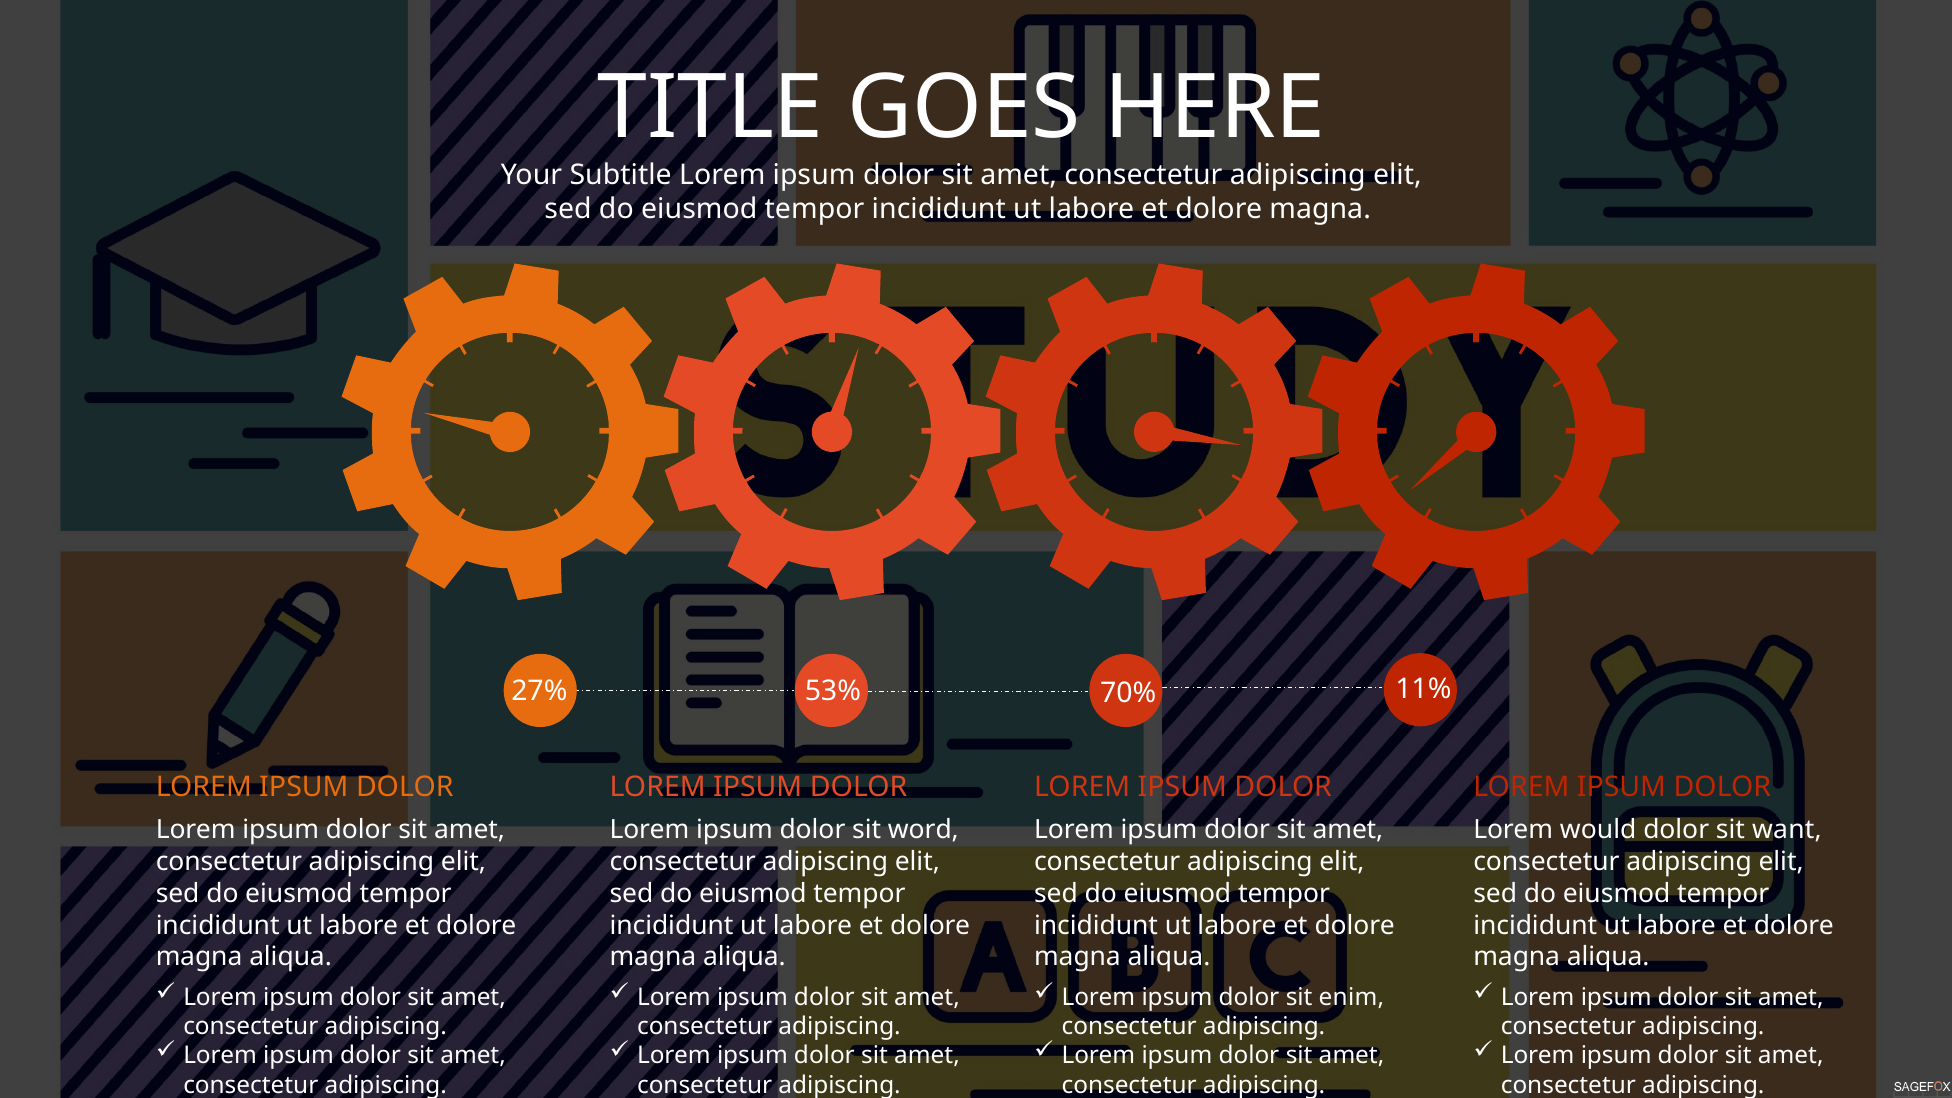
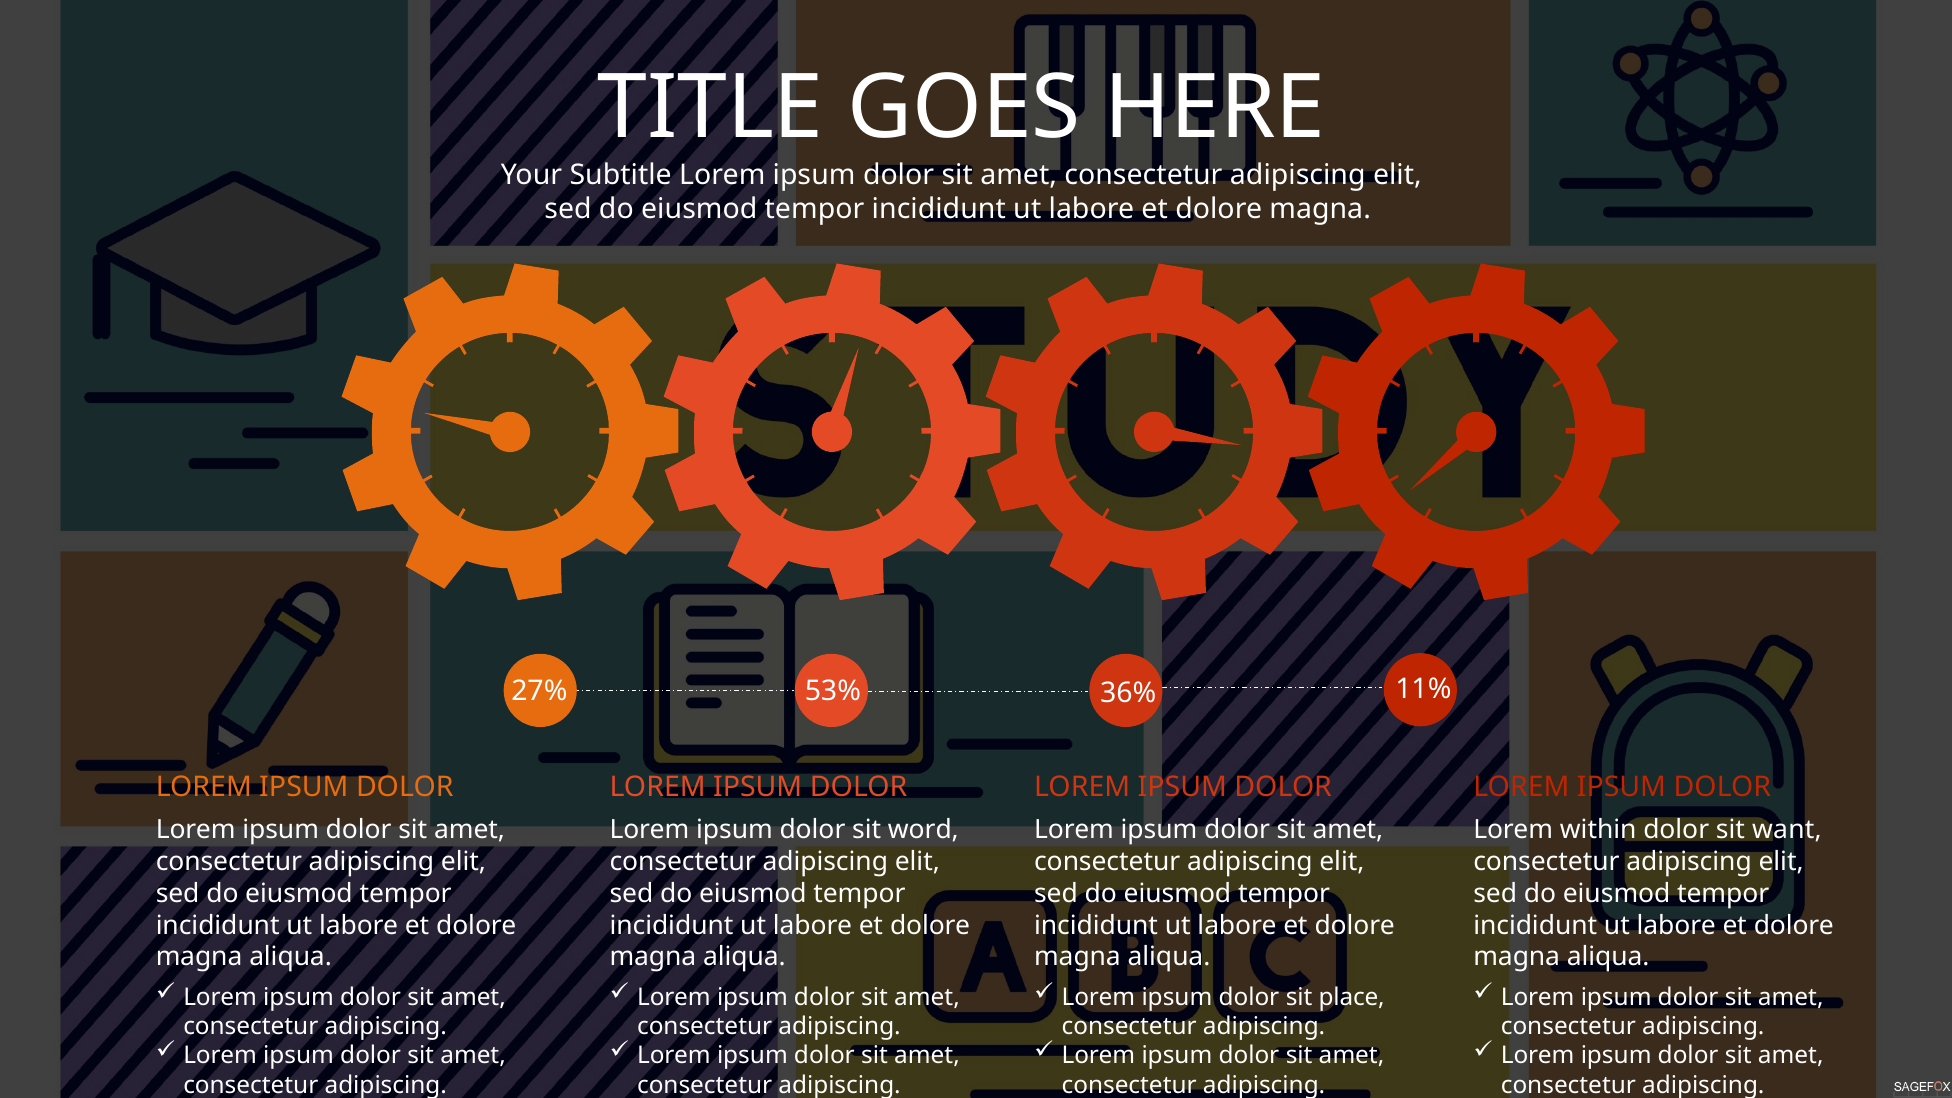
70%: 70% -> 36%
would: would -> within
enim: enim -> place
